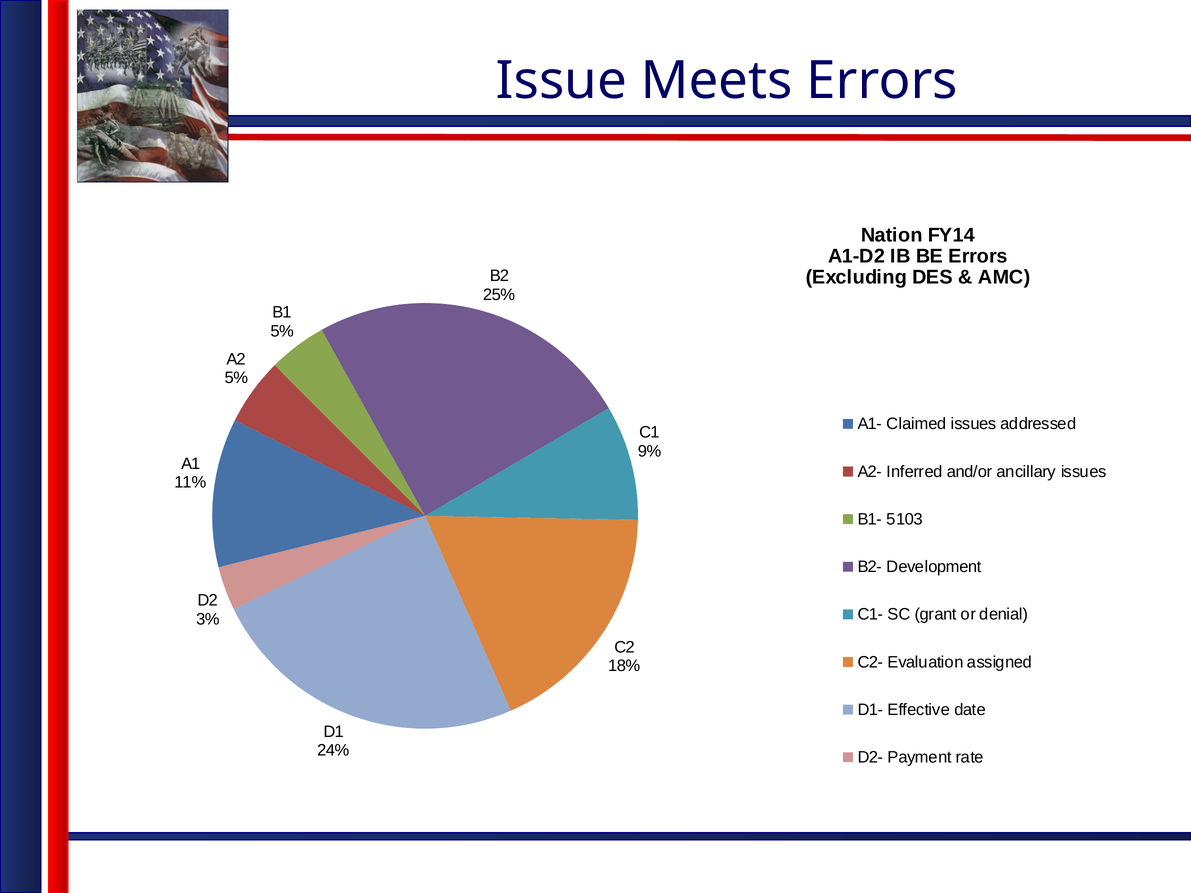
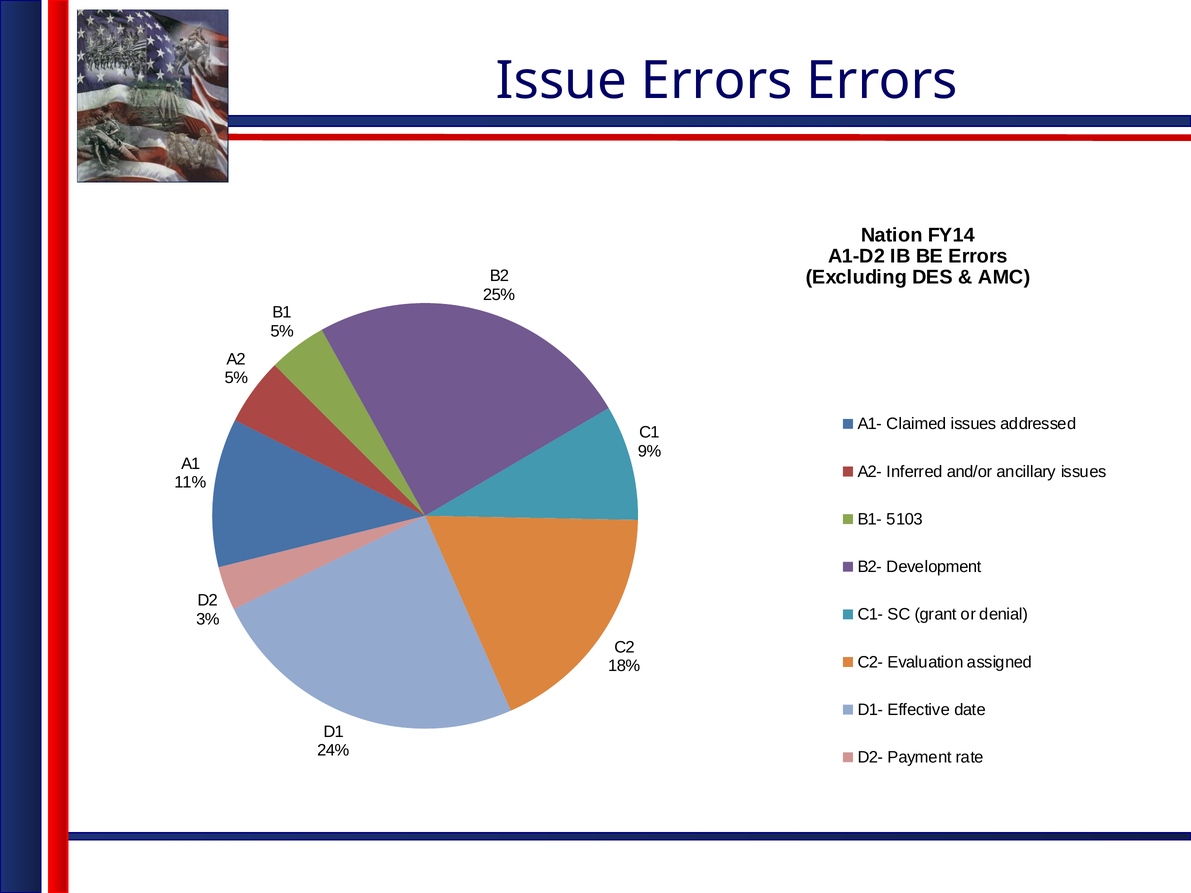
Issue Meets: Meets -> Errors
